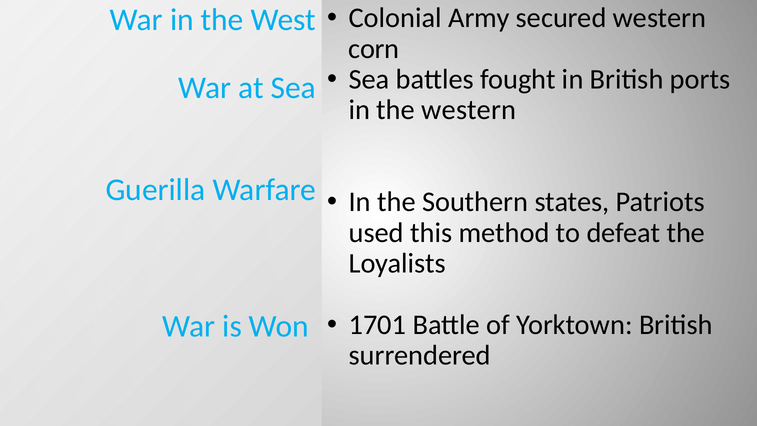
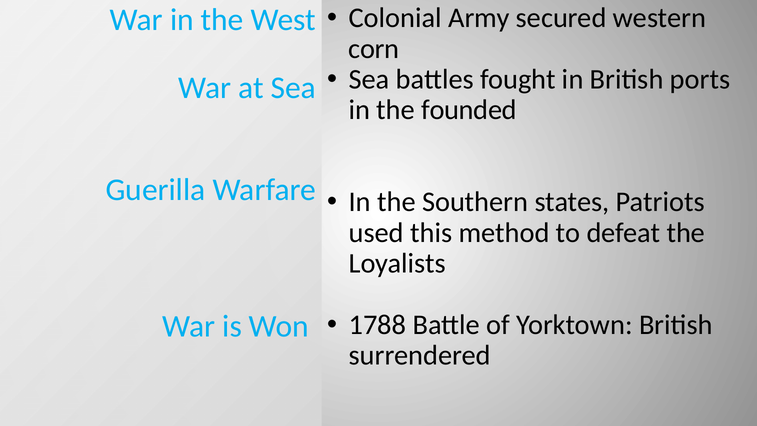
the western: western -> founded
1701: 1701 -> 1788
